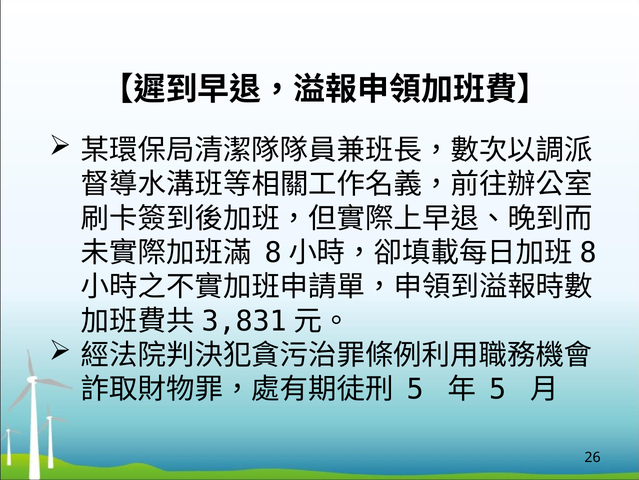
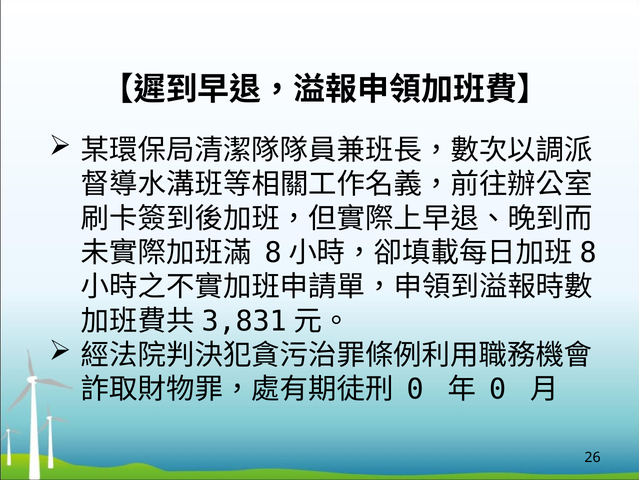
5 at (415, 389): 5 -> 0
5 at (498, 389): 5 -> 0
